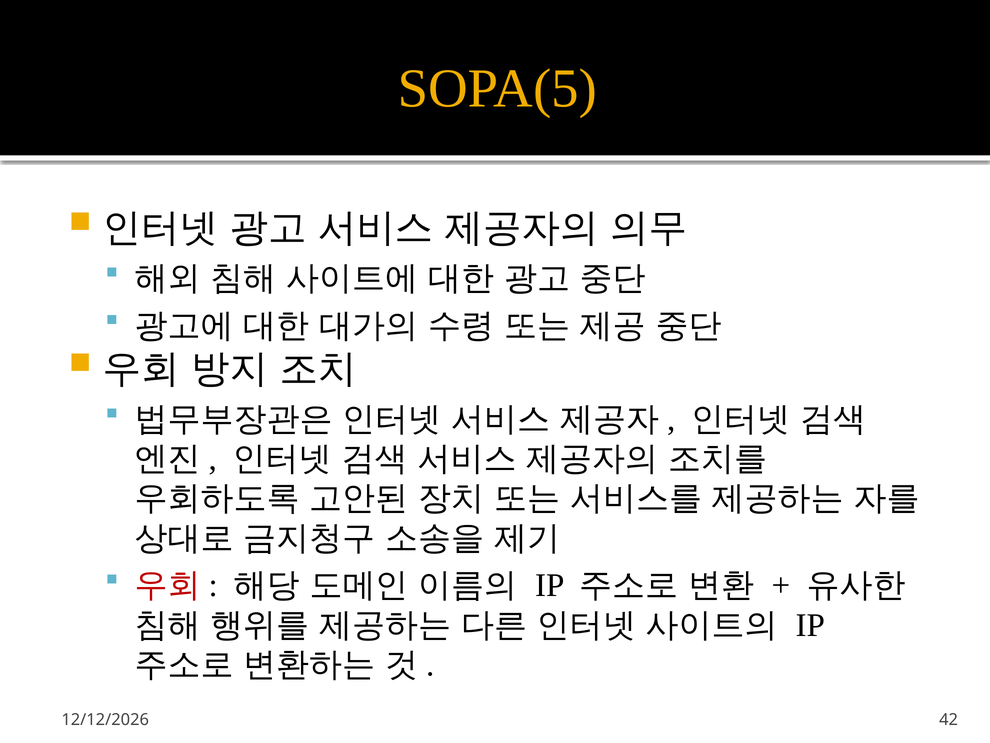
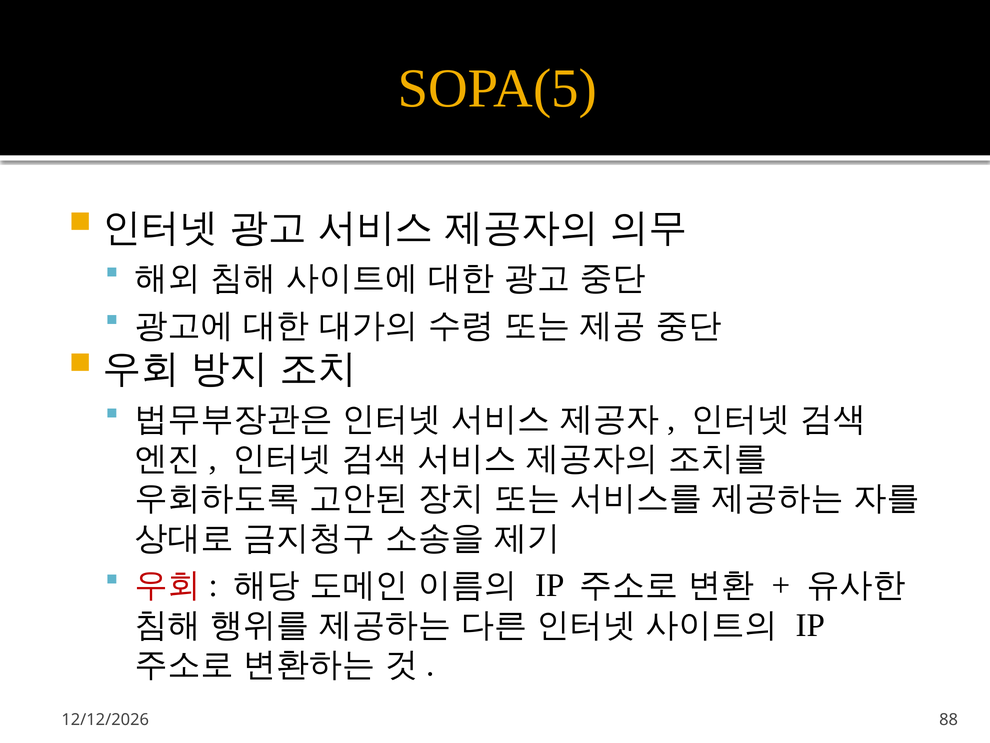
42: 42 -> 88
